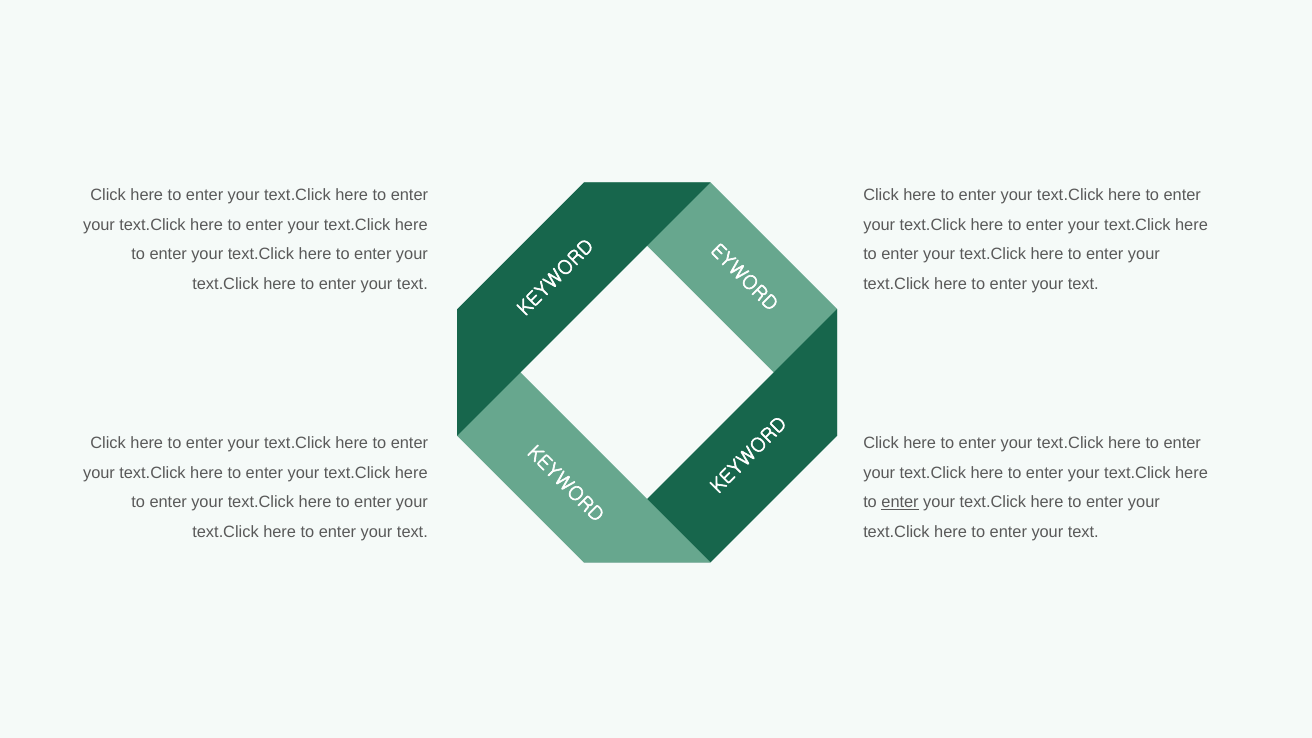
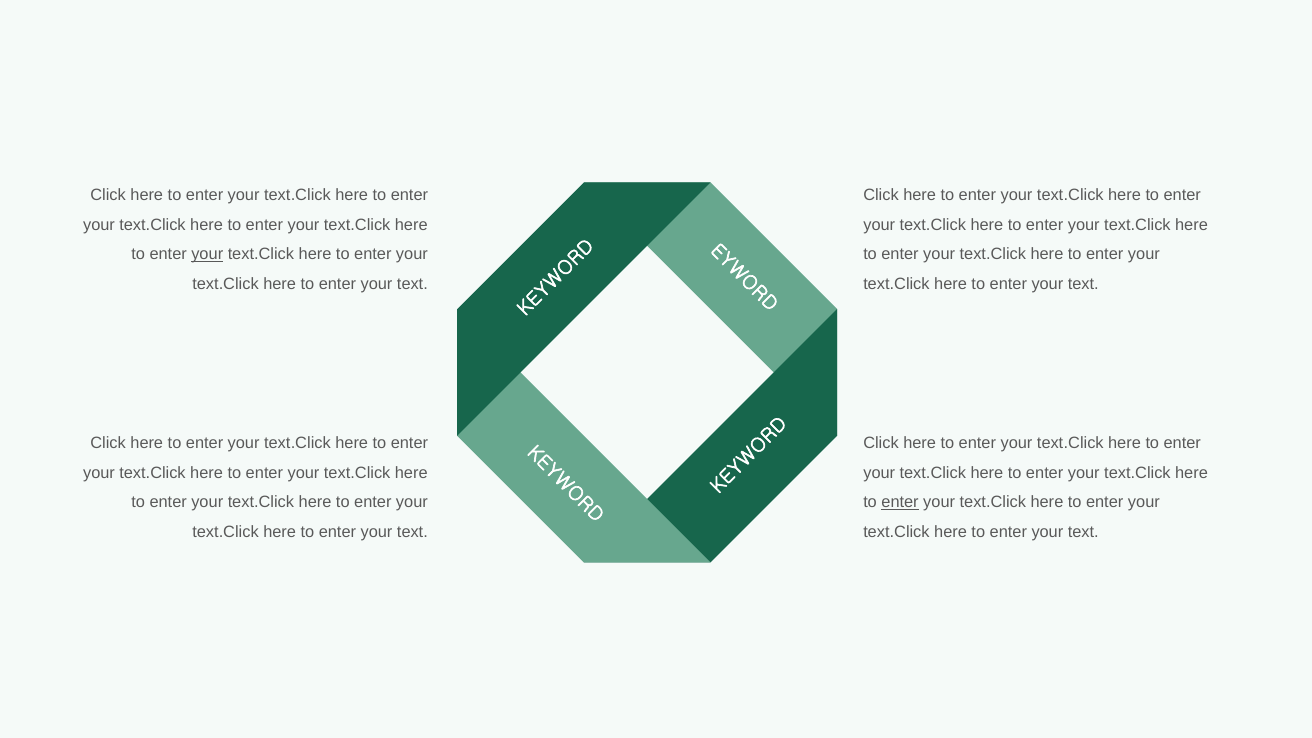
your at (207, 254) underline: none -> present
